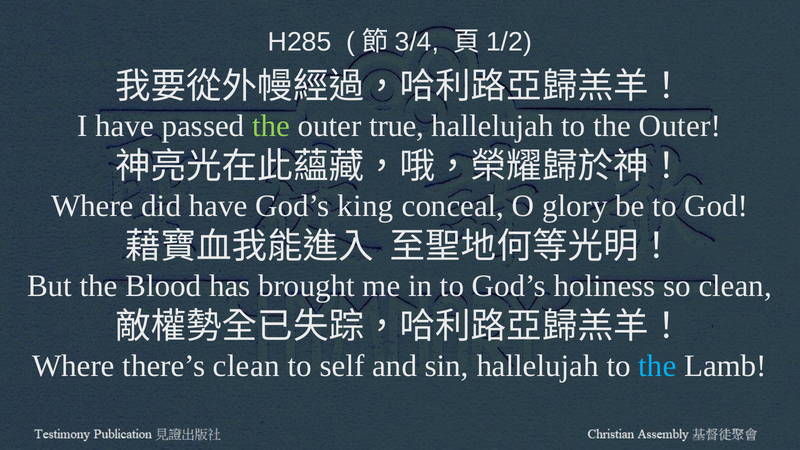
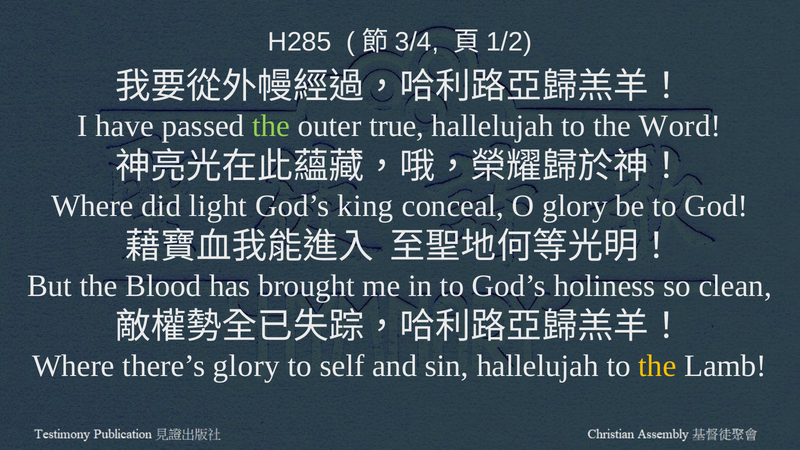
to the Outer: Outer -> Word
did have: have -> light
there’s clean: clean -> glory
the at (657, 366) colour: light blue -> yellow
